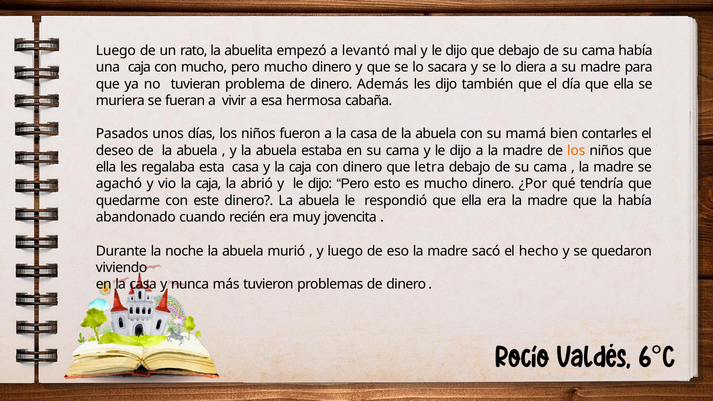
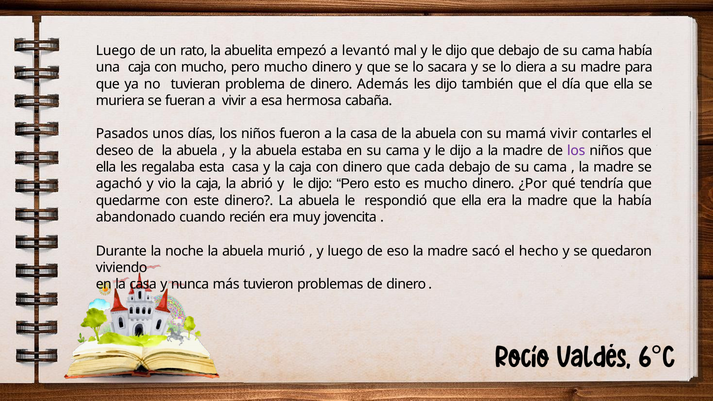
mamá bien: bien -> vivir
los at (576, 151) colour: orange -> purple
letra: letra -> cada
